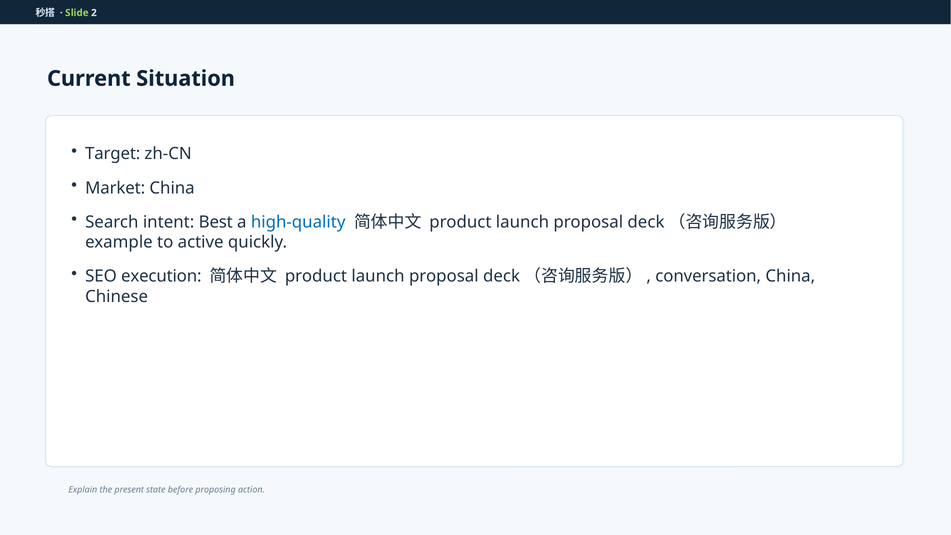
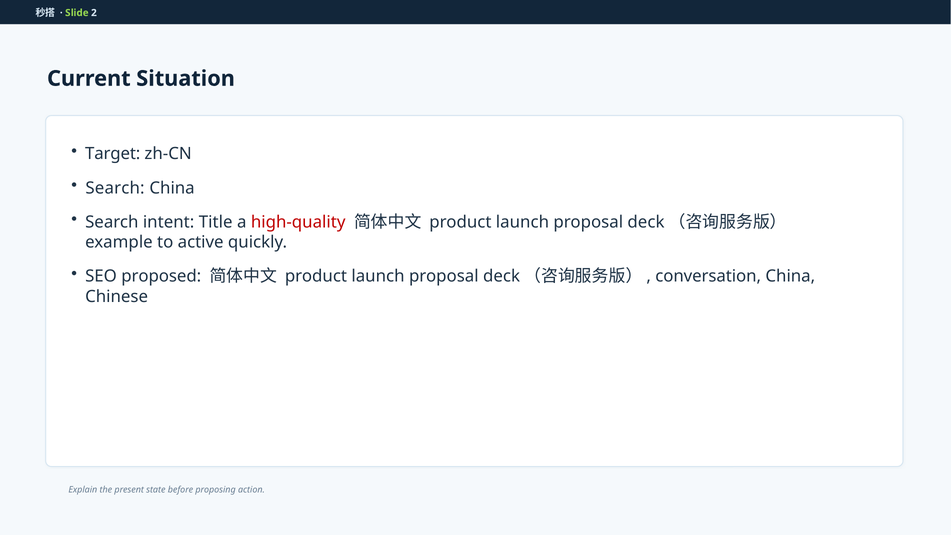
Market at (115, 188): Market -> Search
Best: Best -> Title
high-quality colour: blue -> red
execution: execution -> proposed
